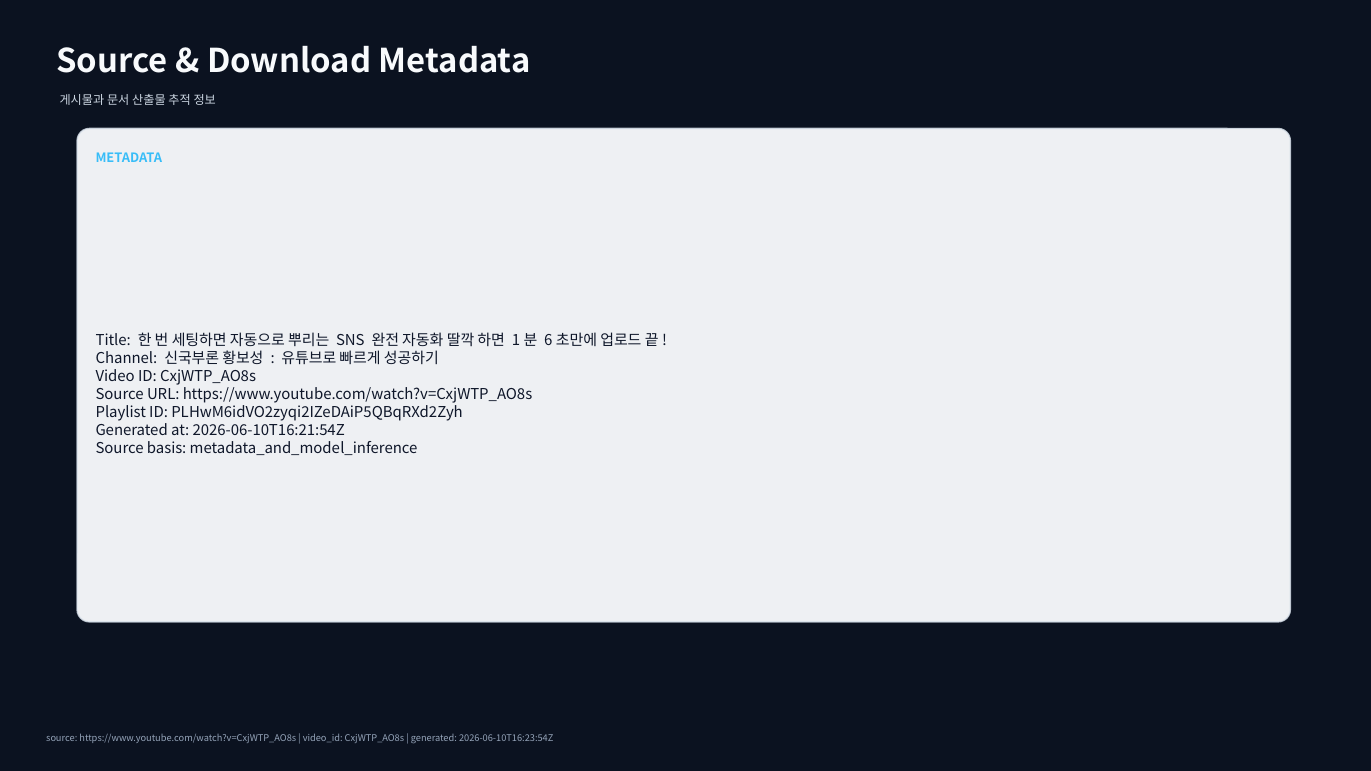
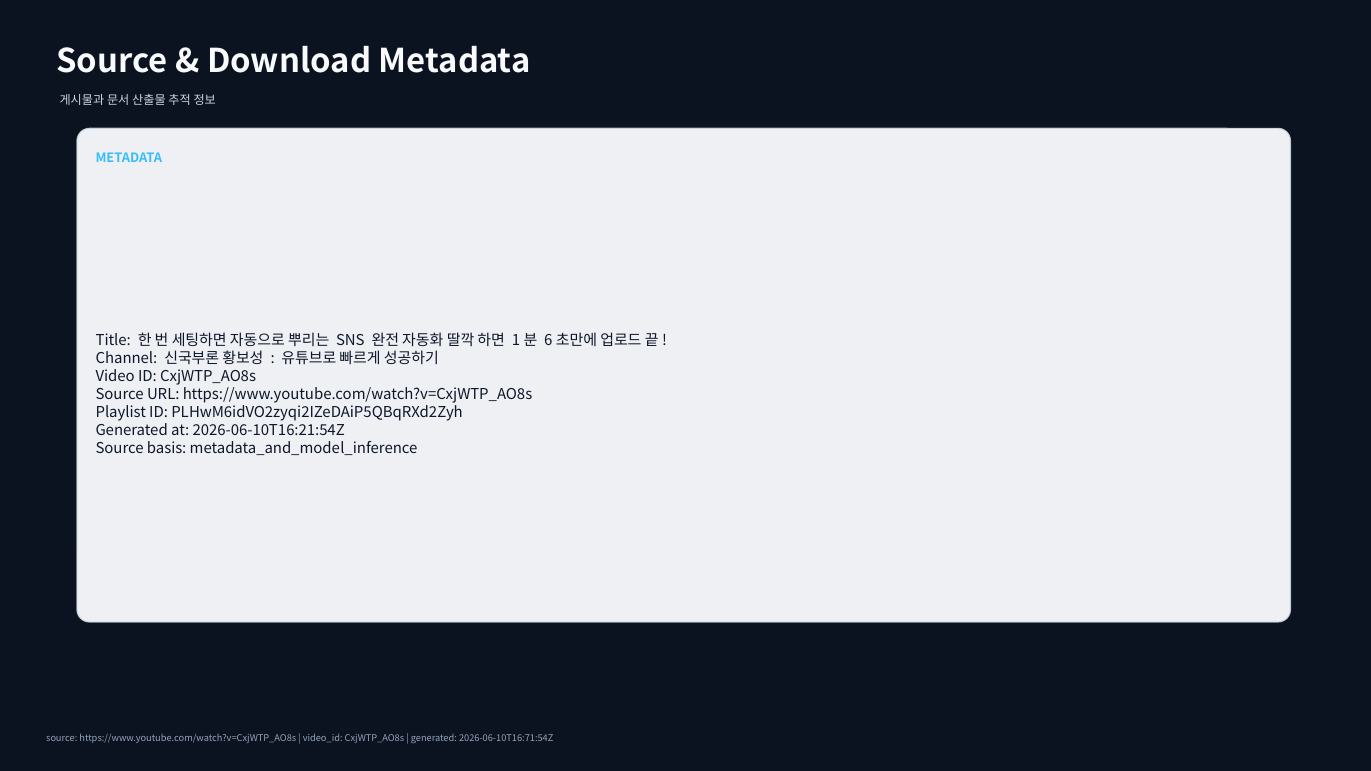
2026-06-10T16:23:54Z: 2026-06-10T16:23:54Z -> 2026-06-10T16:71:54Z
